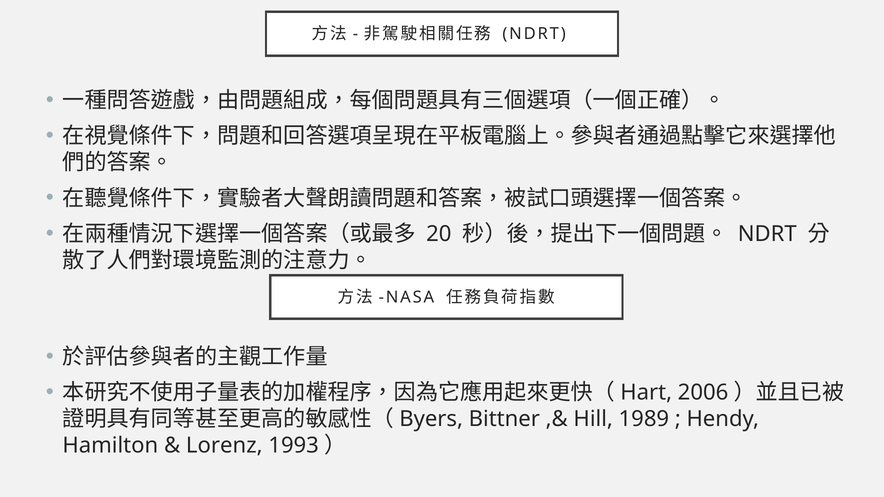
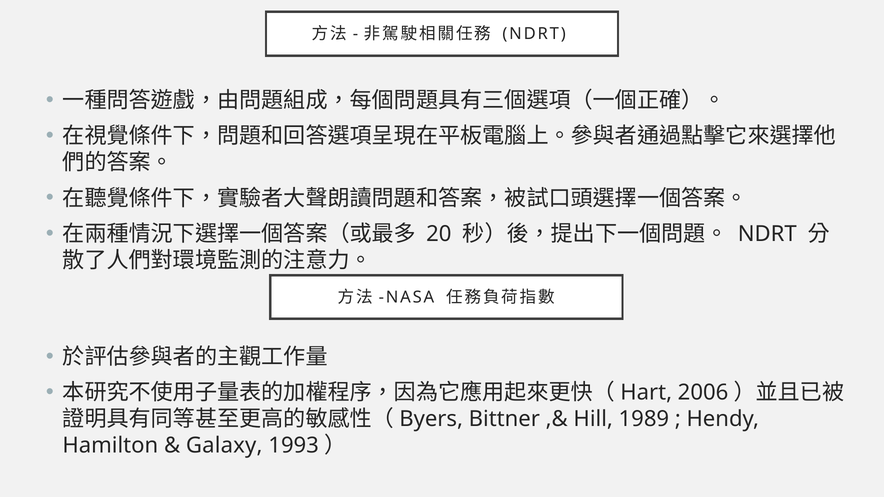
Lorenz: Lorenz -> Galaxy
